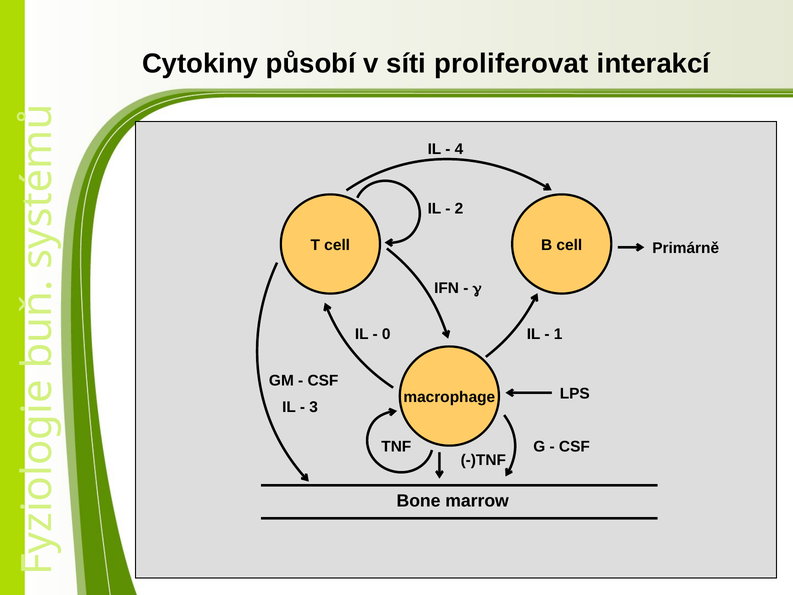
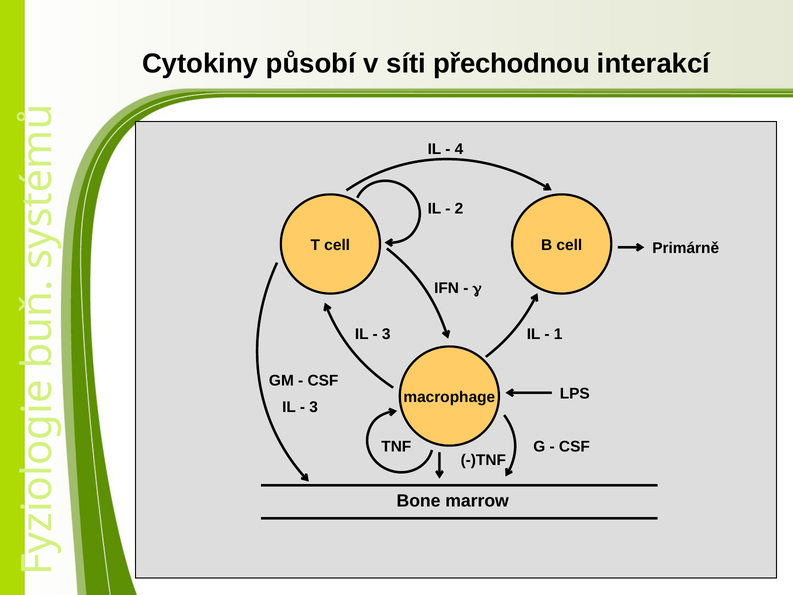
proliferovat: proliferovat -> přechodnou
0 at (386, 334): 0 -> 3
